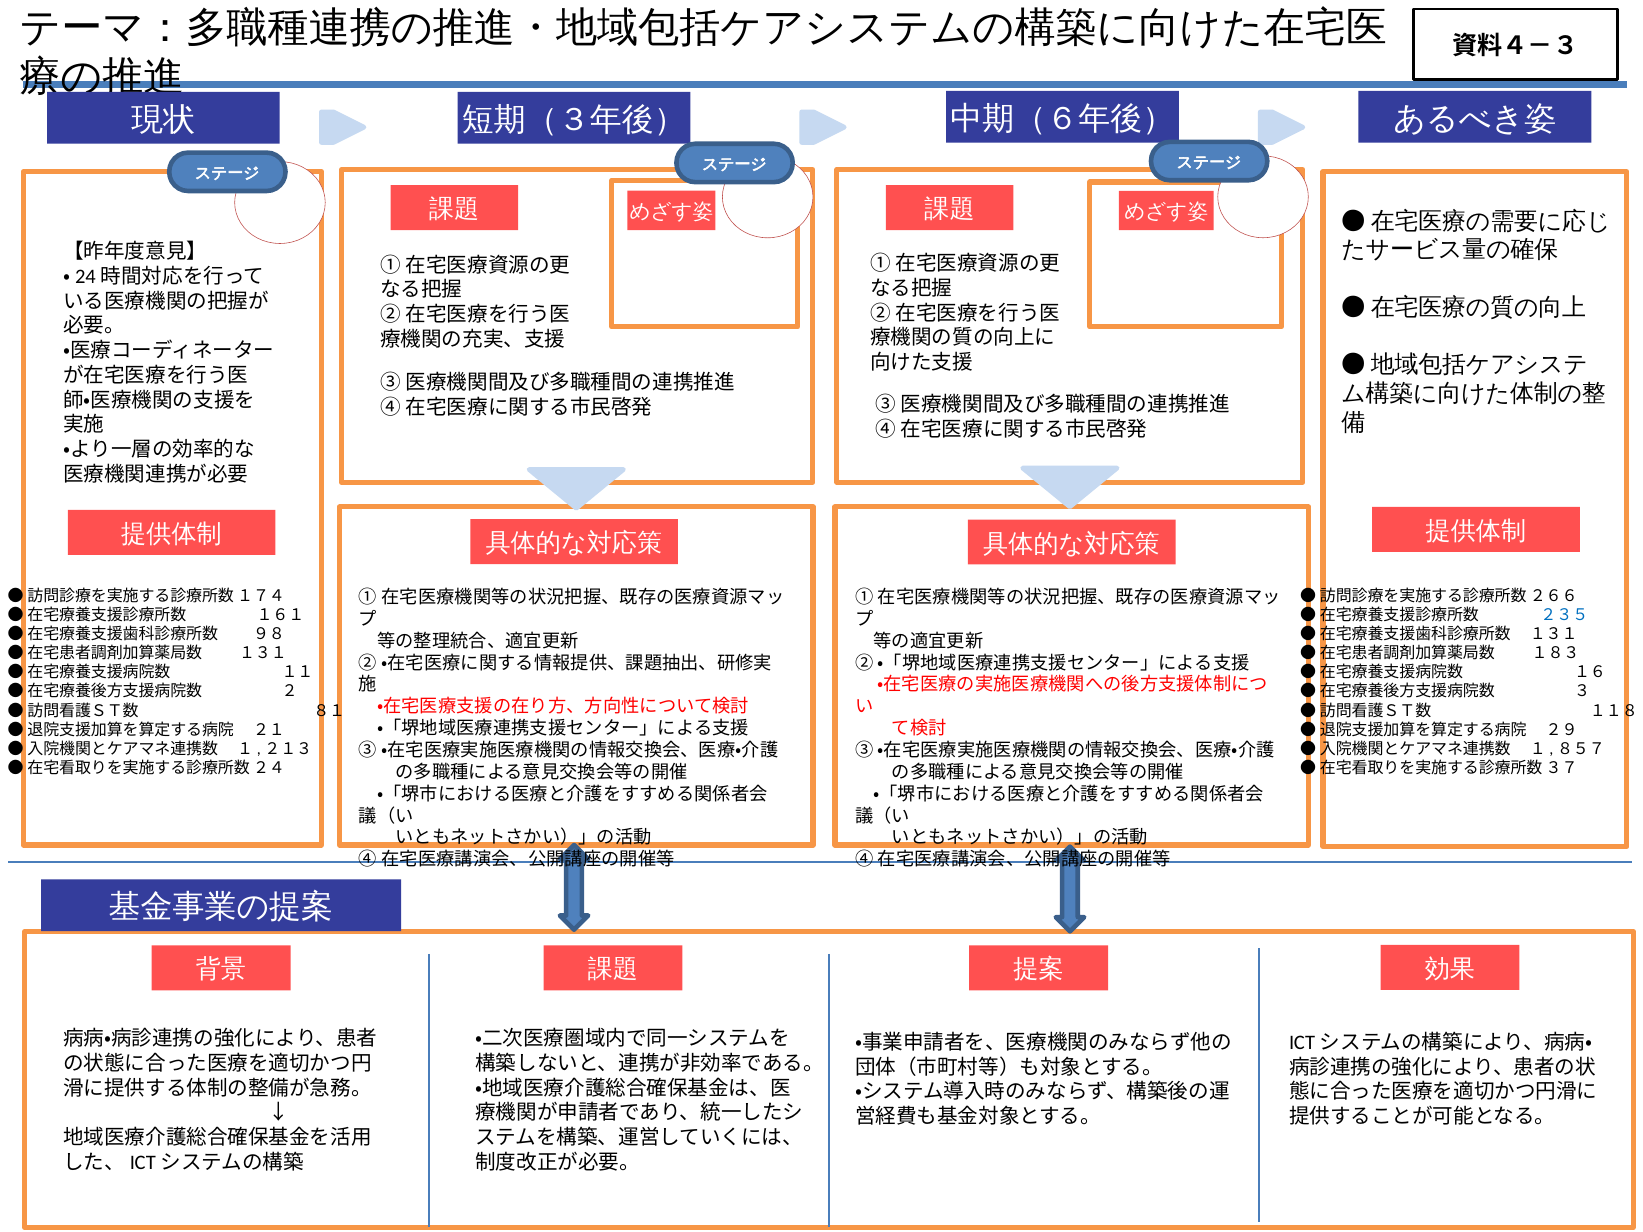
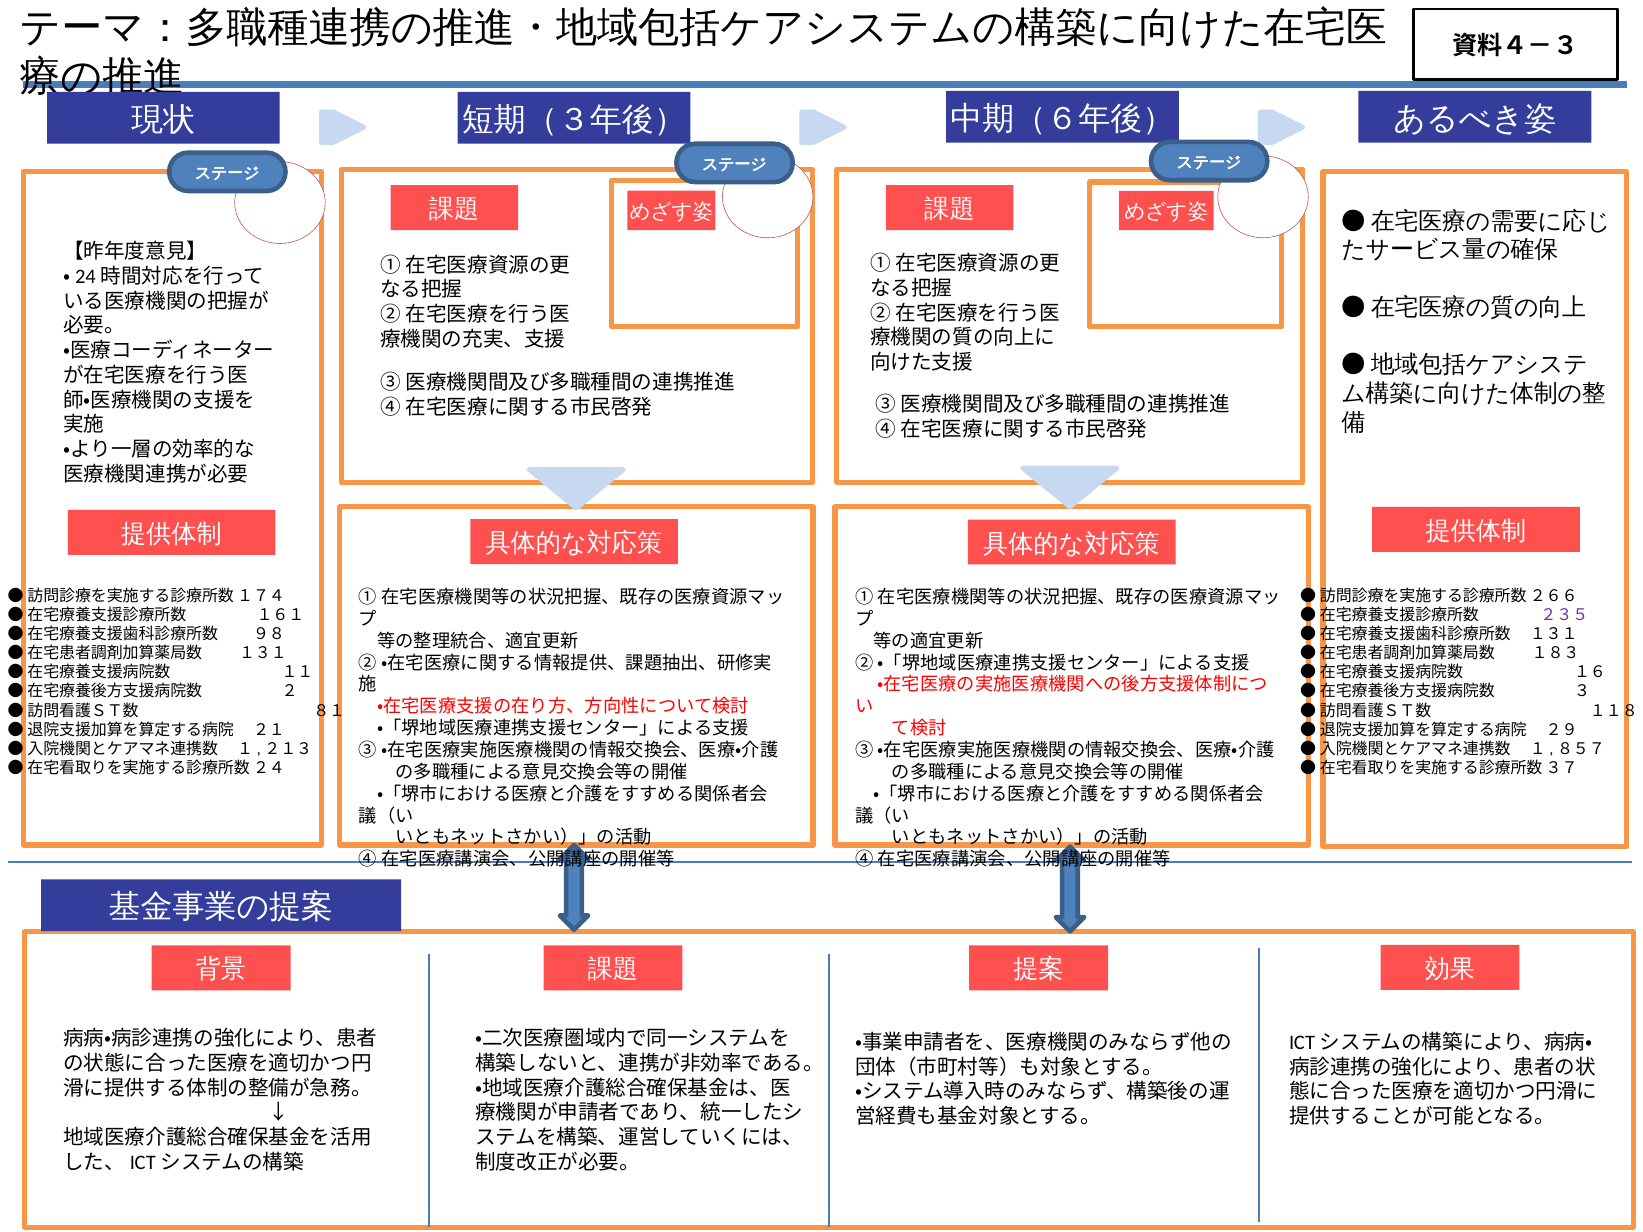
２３５ colour: blue -> purple
